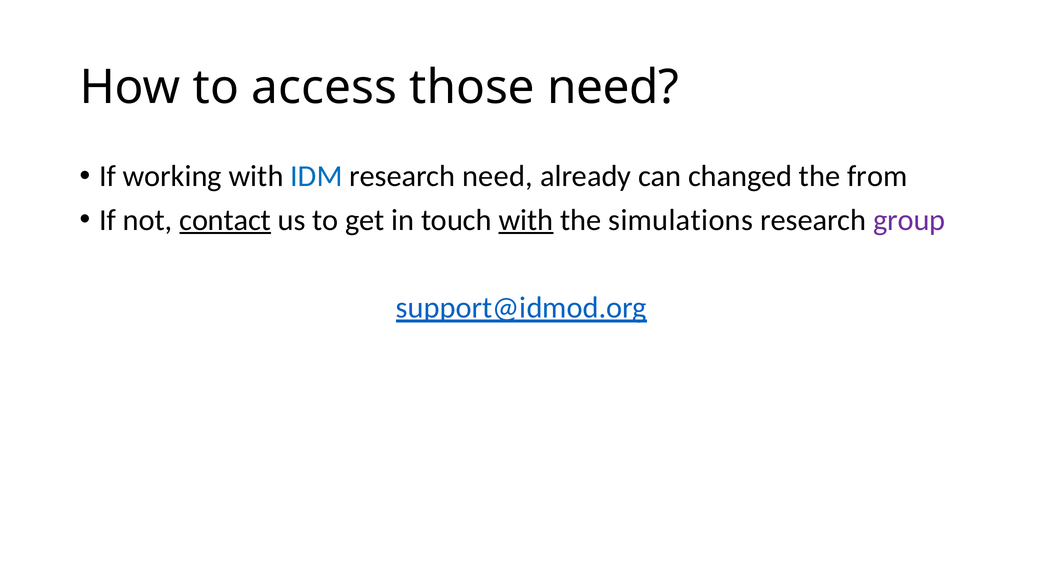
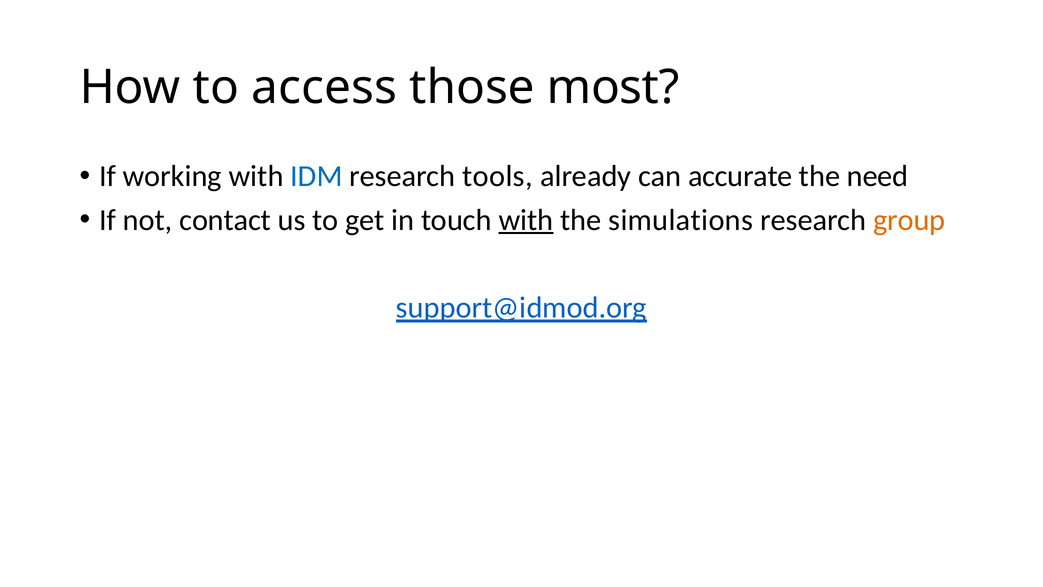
those need: need -> most
research need: need -> tools
changed: changed -> accurate
from: from -> need
contact underline: present -> none
group colour: purple -> orange
